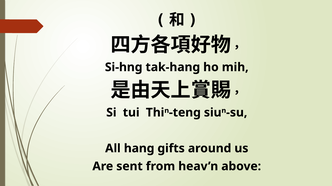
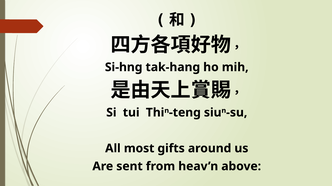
hang: hang -> most
